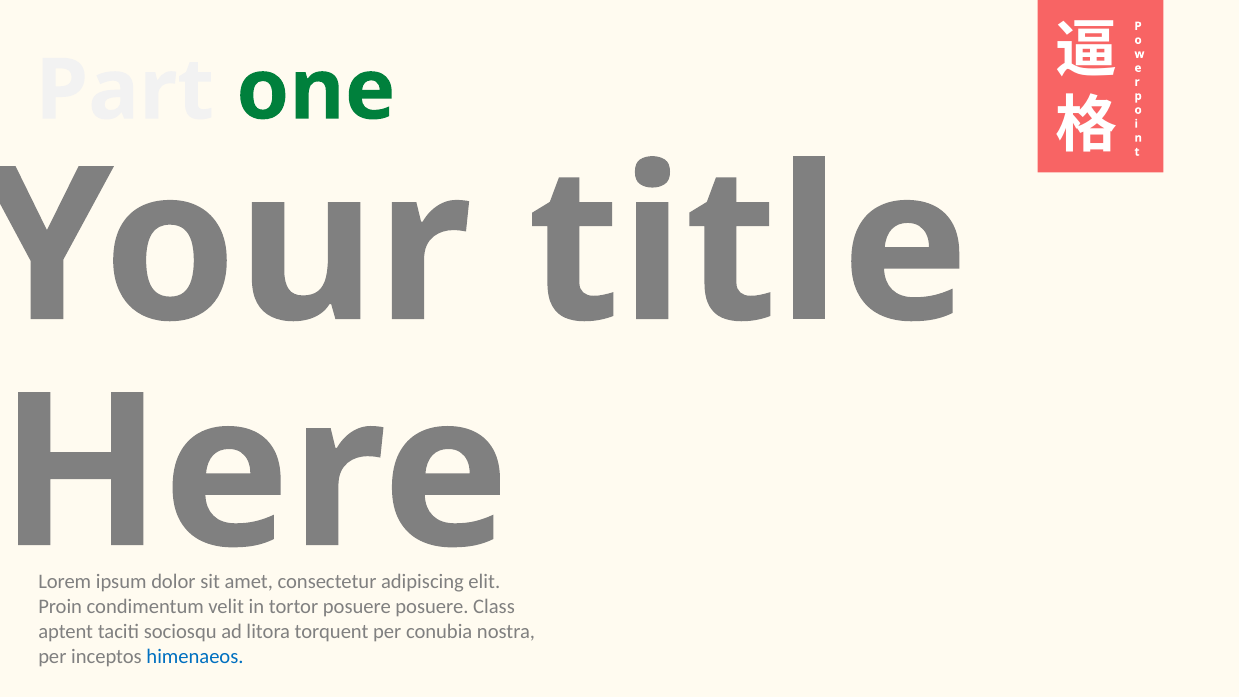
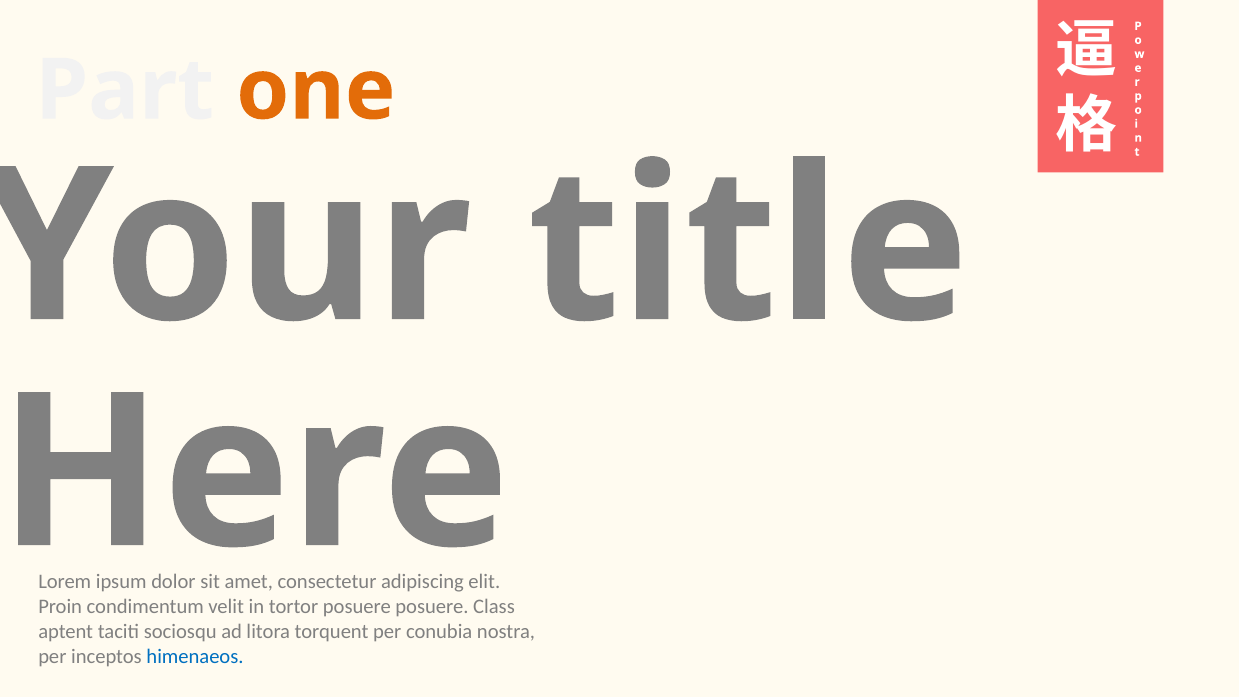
one colour: green -> orange
